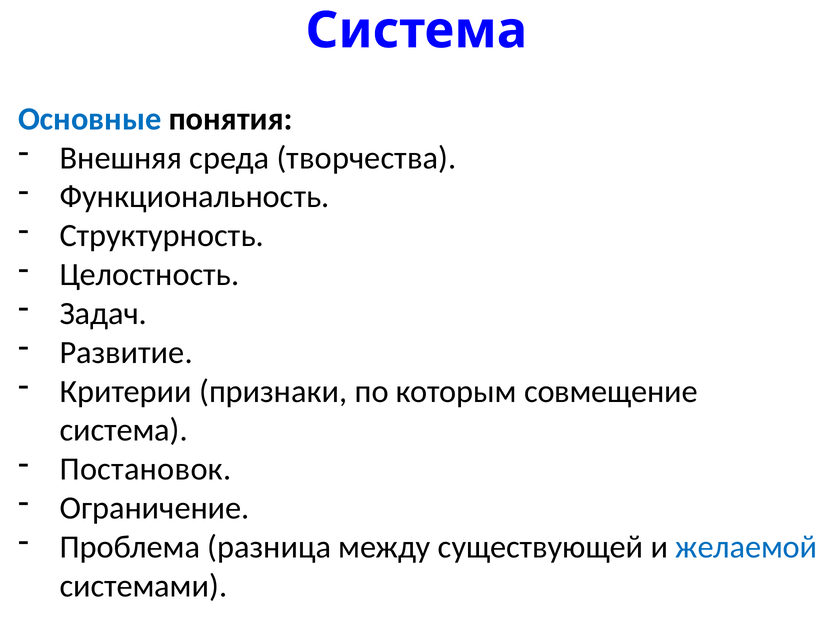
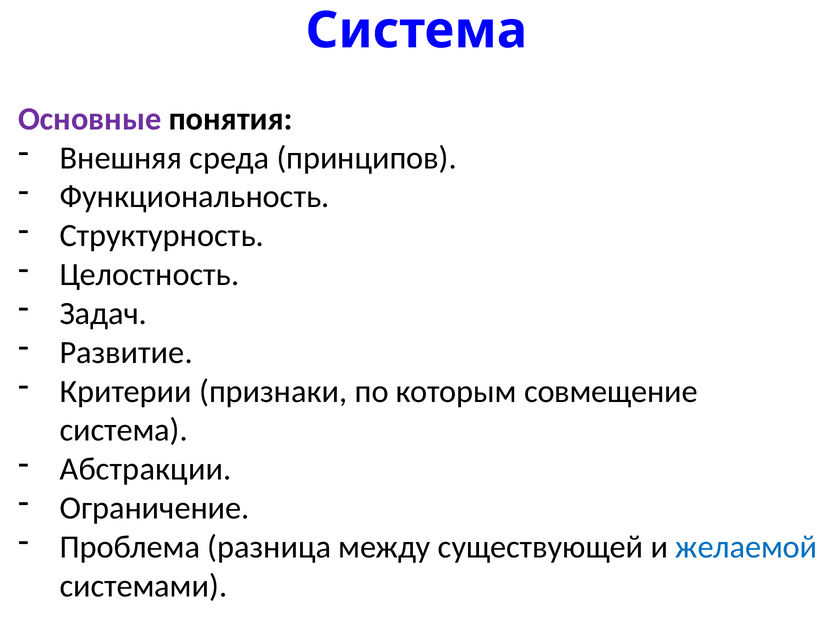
Основные colour: blue -> purple
творчества: творчества -> принципов
Постановок: Постановок -> Абстракции
